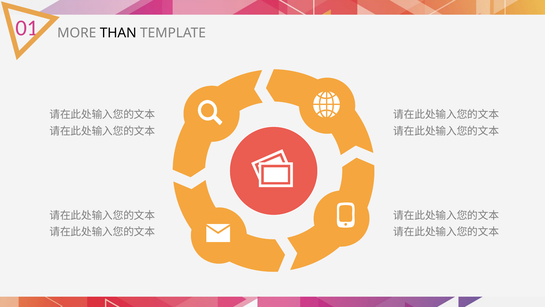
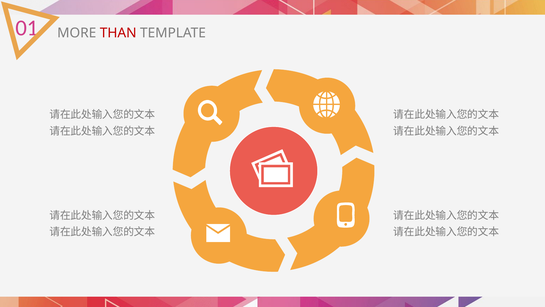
THAN colour: black -> red
